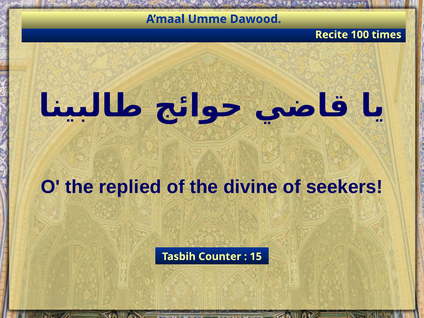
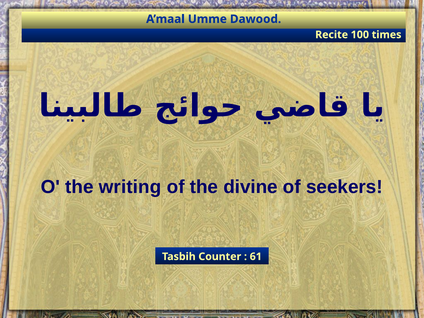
replied: replied -> writing
15: 15 -> 61
